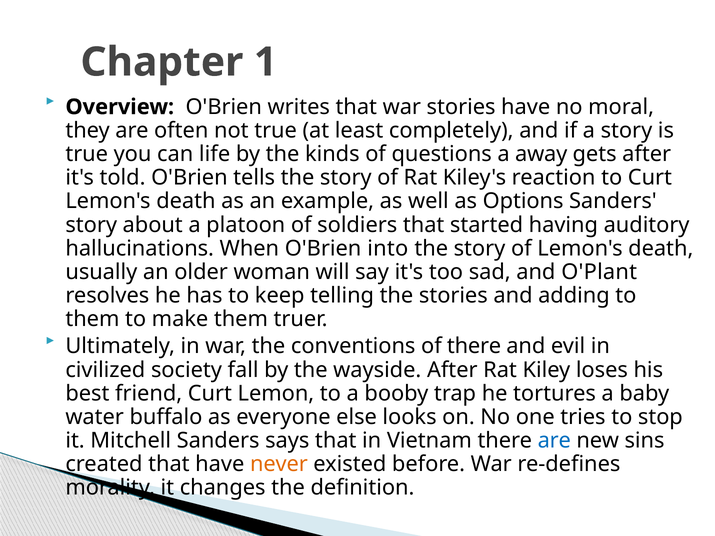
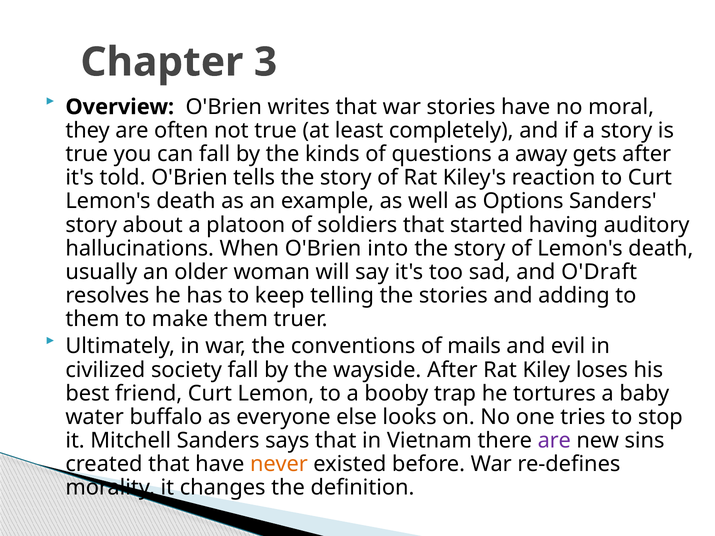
1: 1 -> 3
can life: life -> fall
O'Plant: O'Plant -> O'Draft
of there: there -> mails
are at (554, 441) colour: blue -> purple
